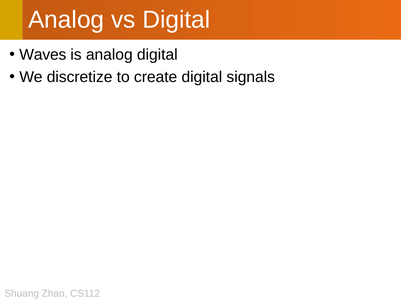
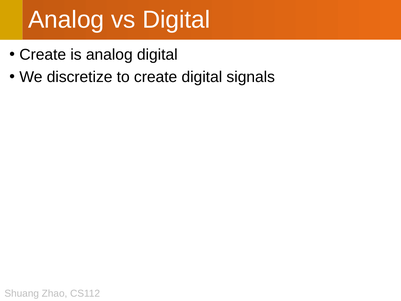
Waves at (43, 55): Waves -> Create
